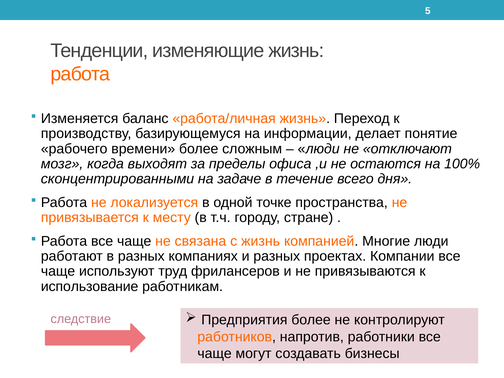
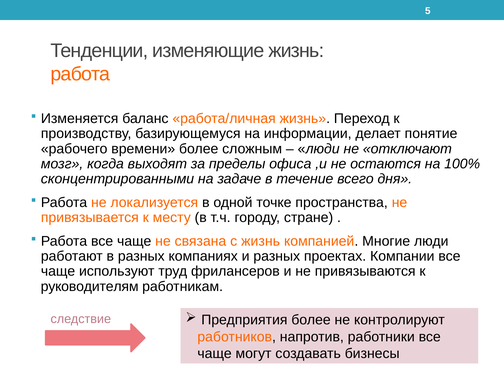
использование: использование -> руководителям
